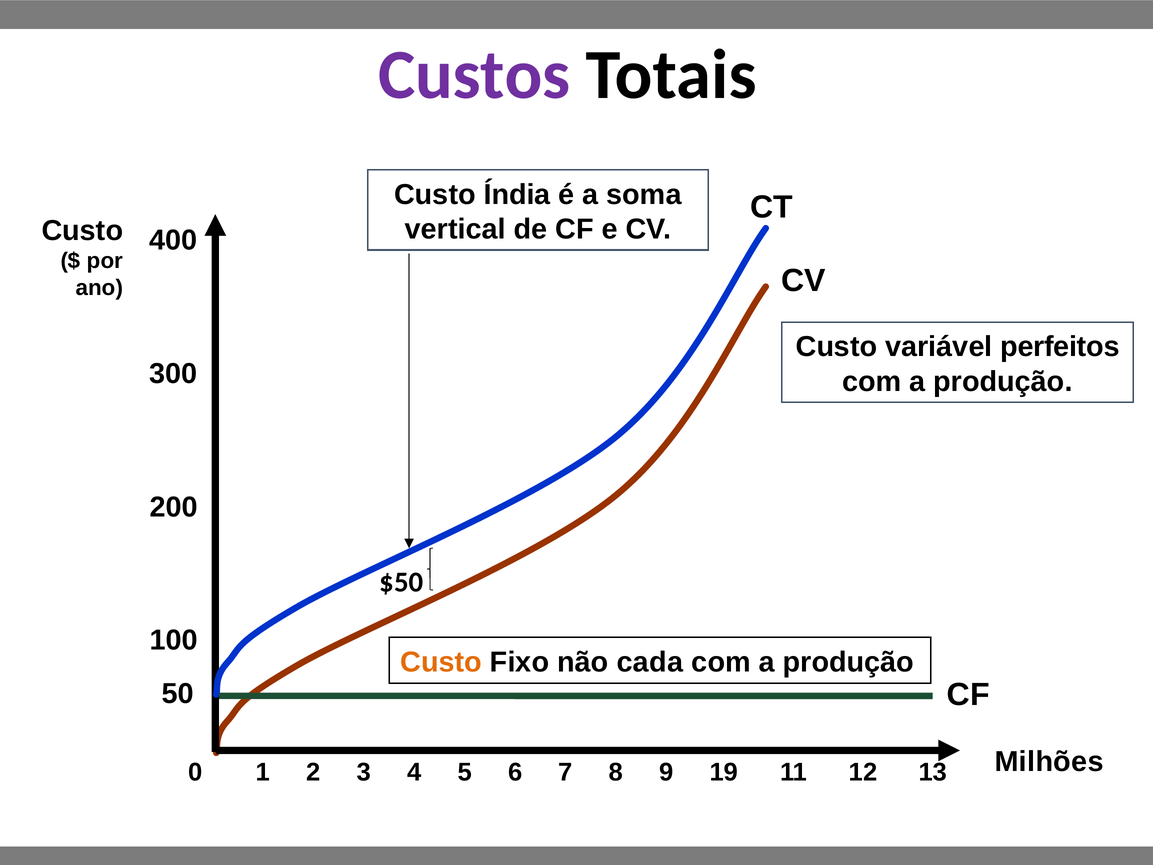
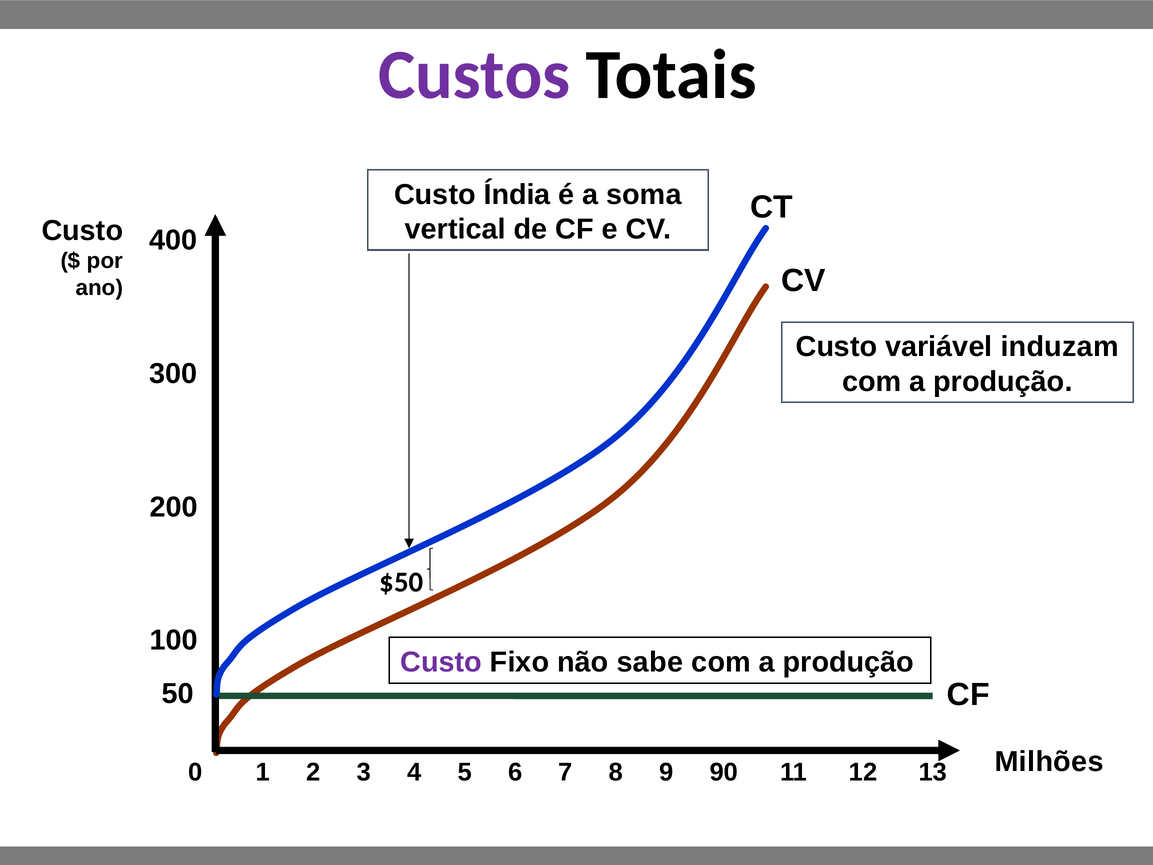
perfeitos: perfeitos -> induzam
Custo at (441, 662) colour: orange -> purple
cada: cada -> sabe
19: 19 -> 90
